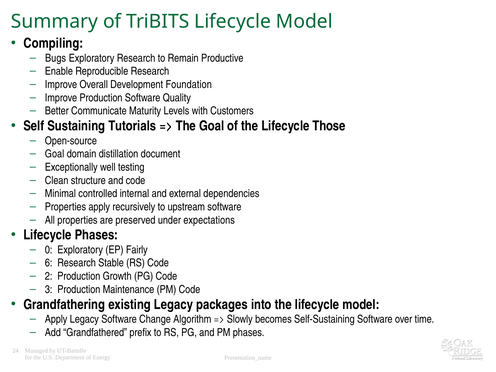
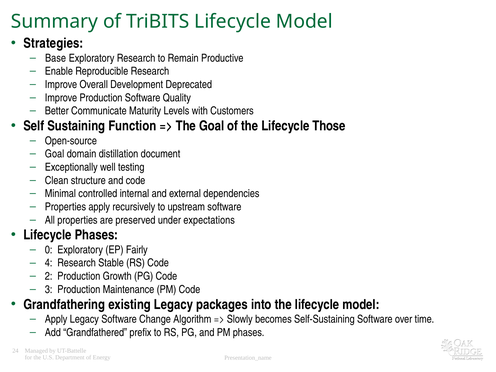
Compiling: Compiling -> Strategies
Bugs: Bugs -> Base
Foundation: Foundation -> Deprecated
Tutorials: Tutorials -> Function
6: 6 -> 4
